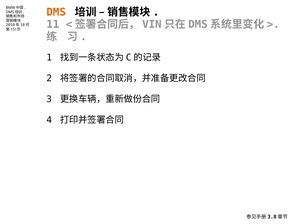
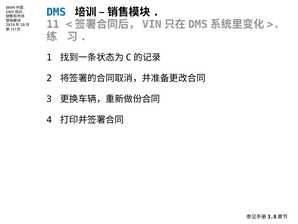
DMS colour: orange -> blue
